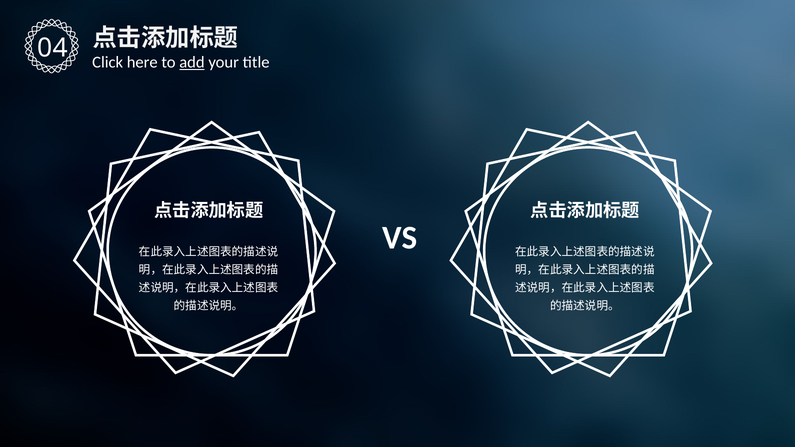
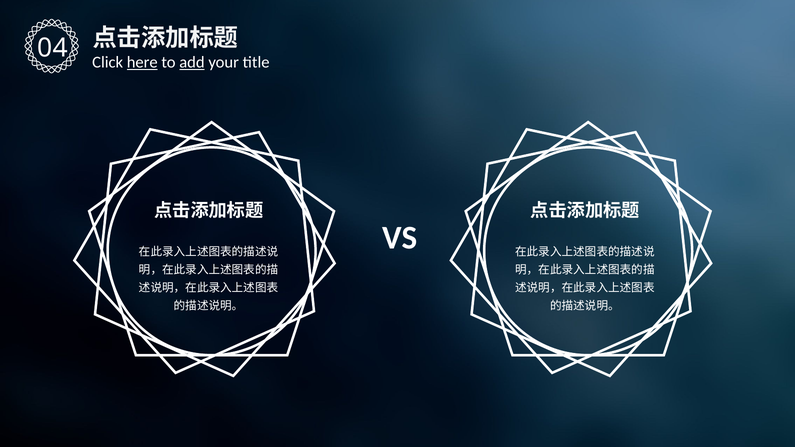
here underline: none -> present
